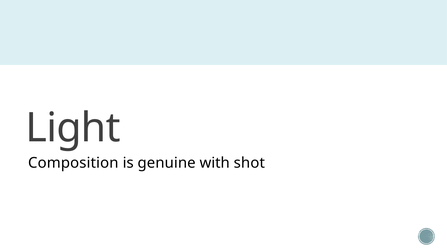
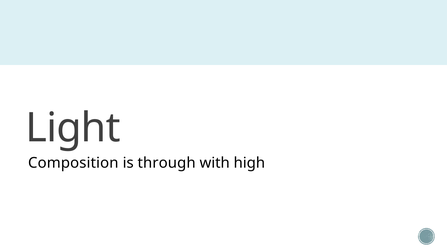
genuine: genuine -> through
shot: shot -> high
